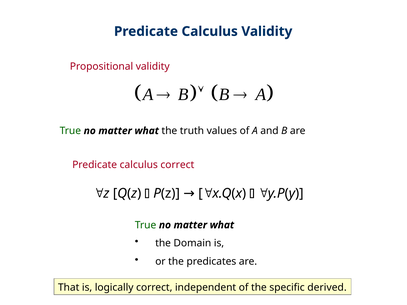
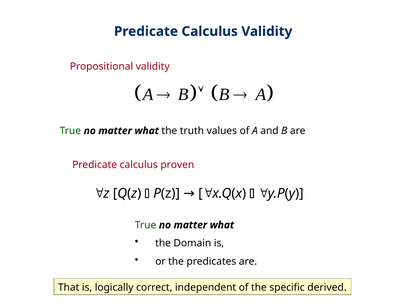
calculus correct: correct -> proven
